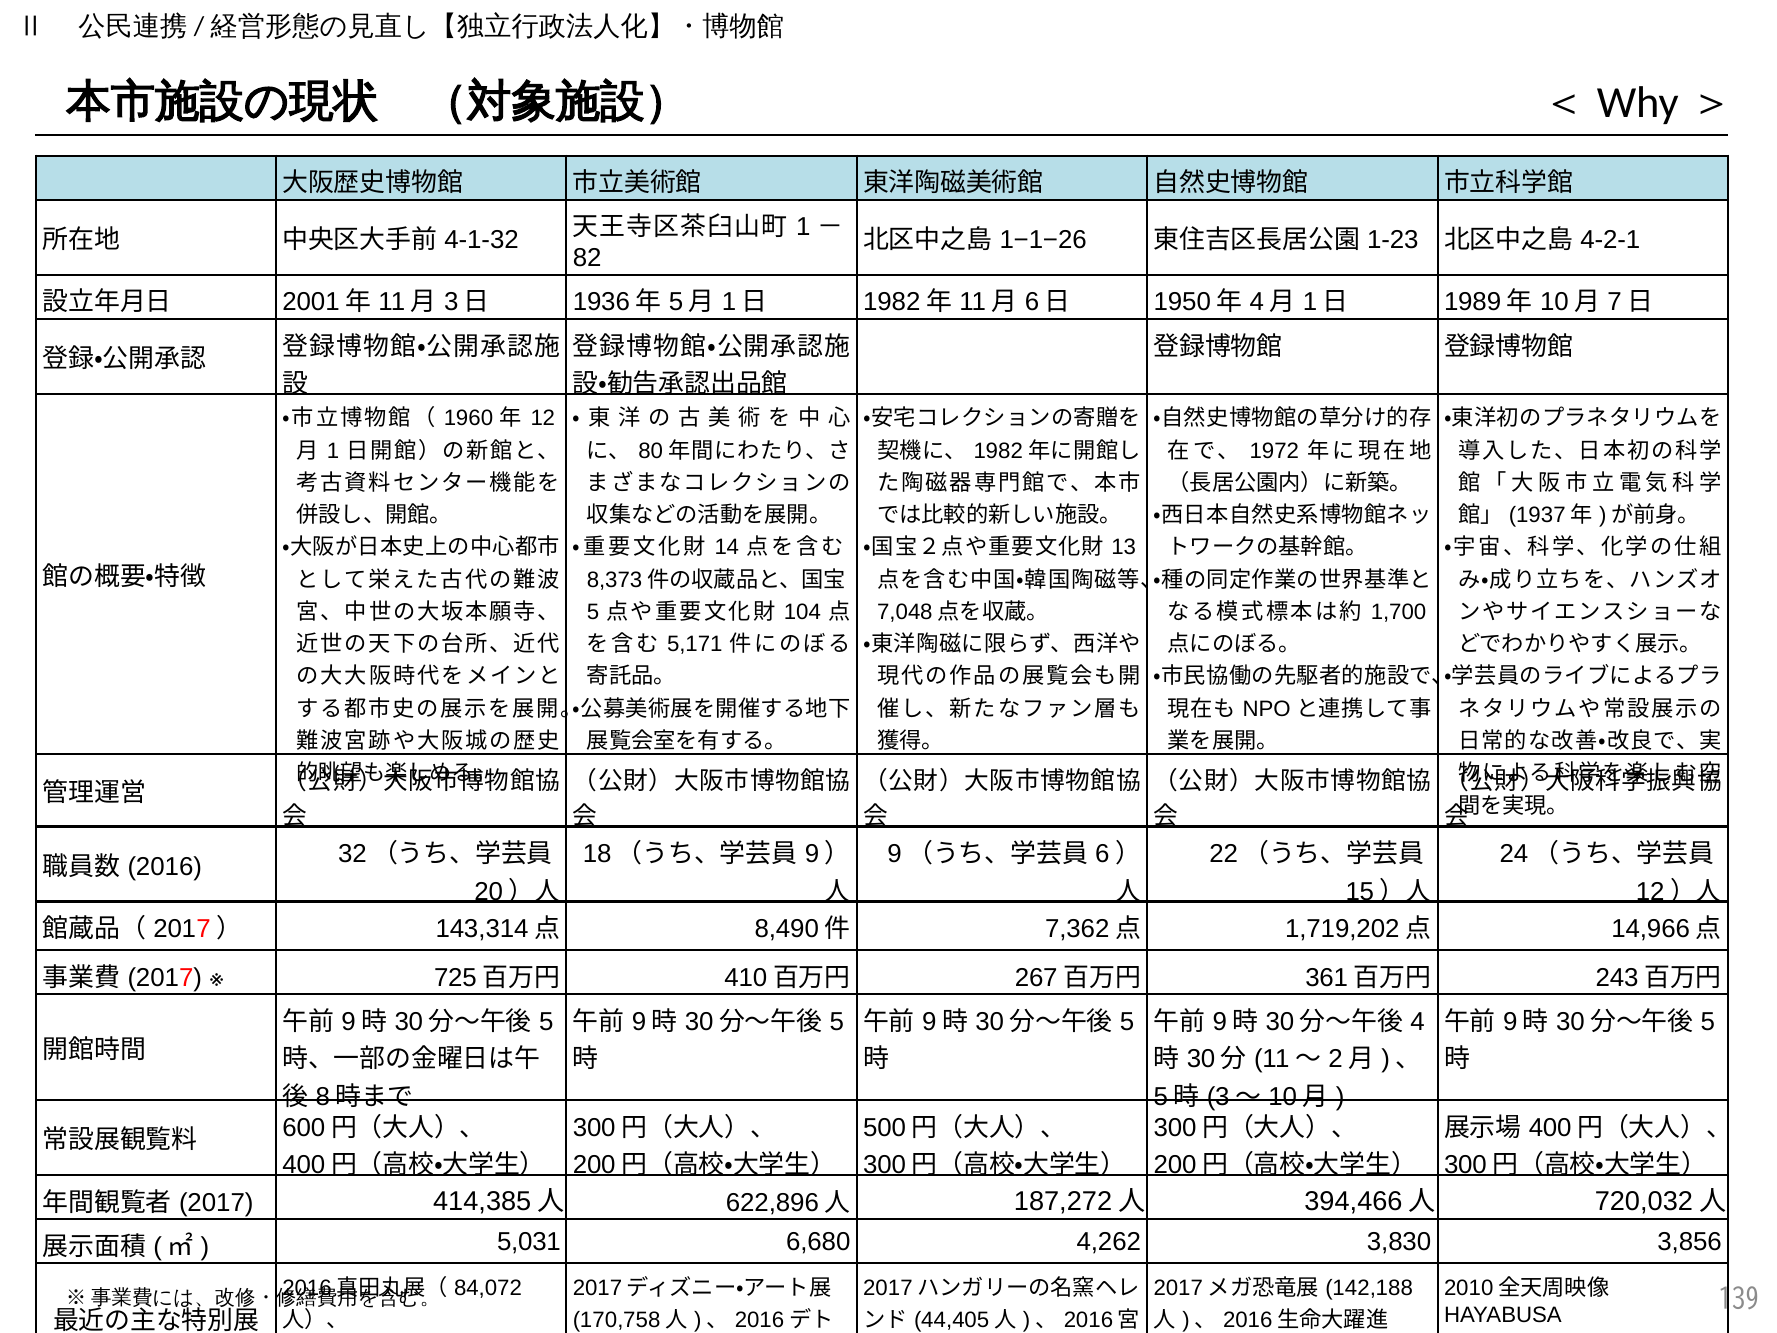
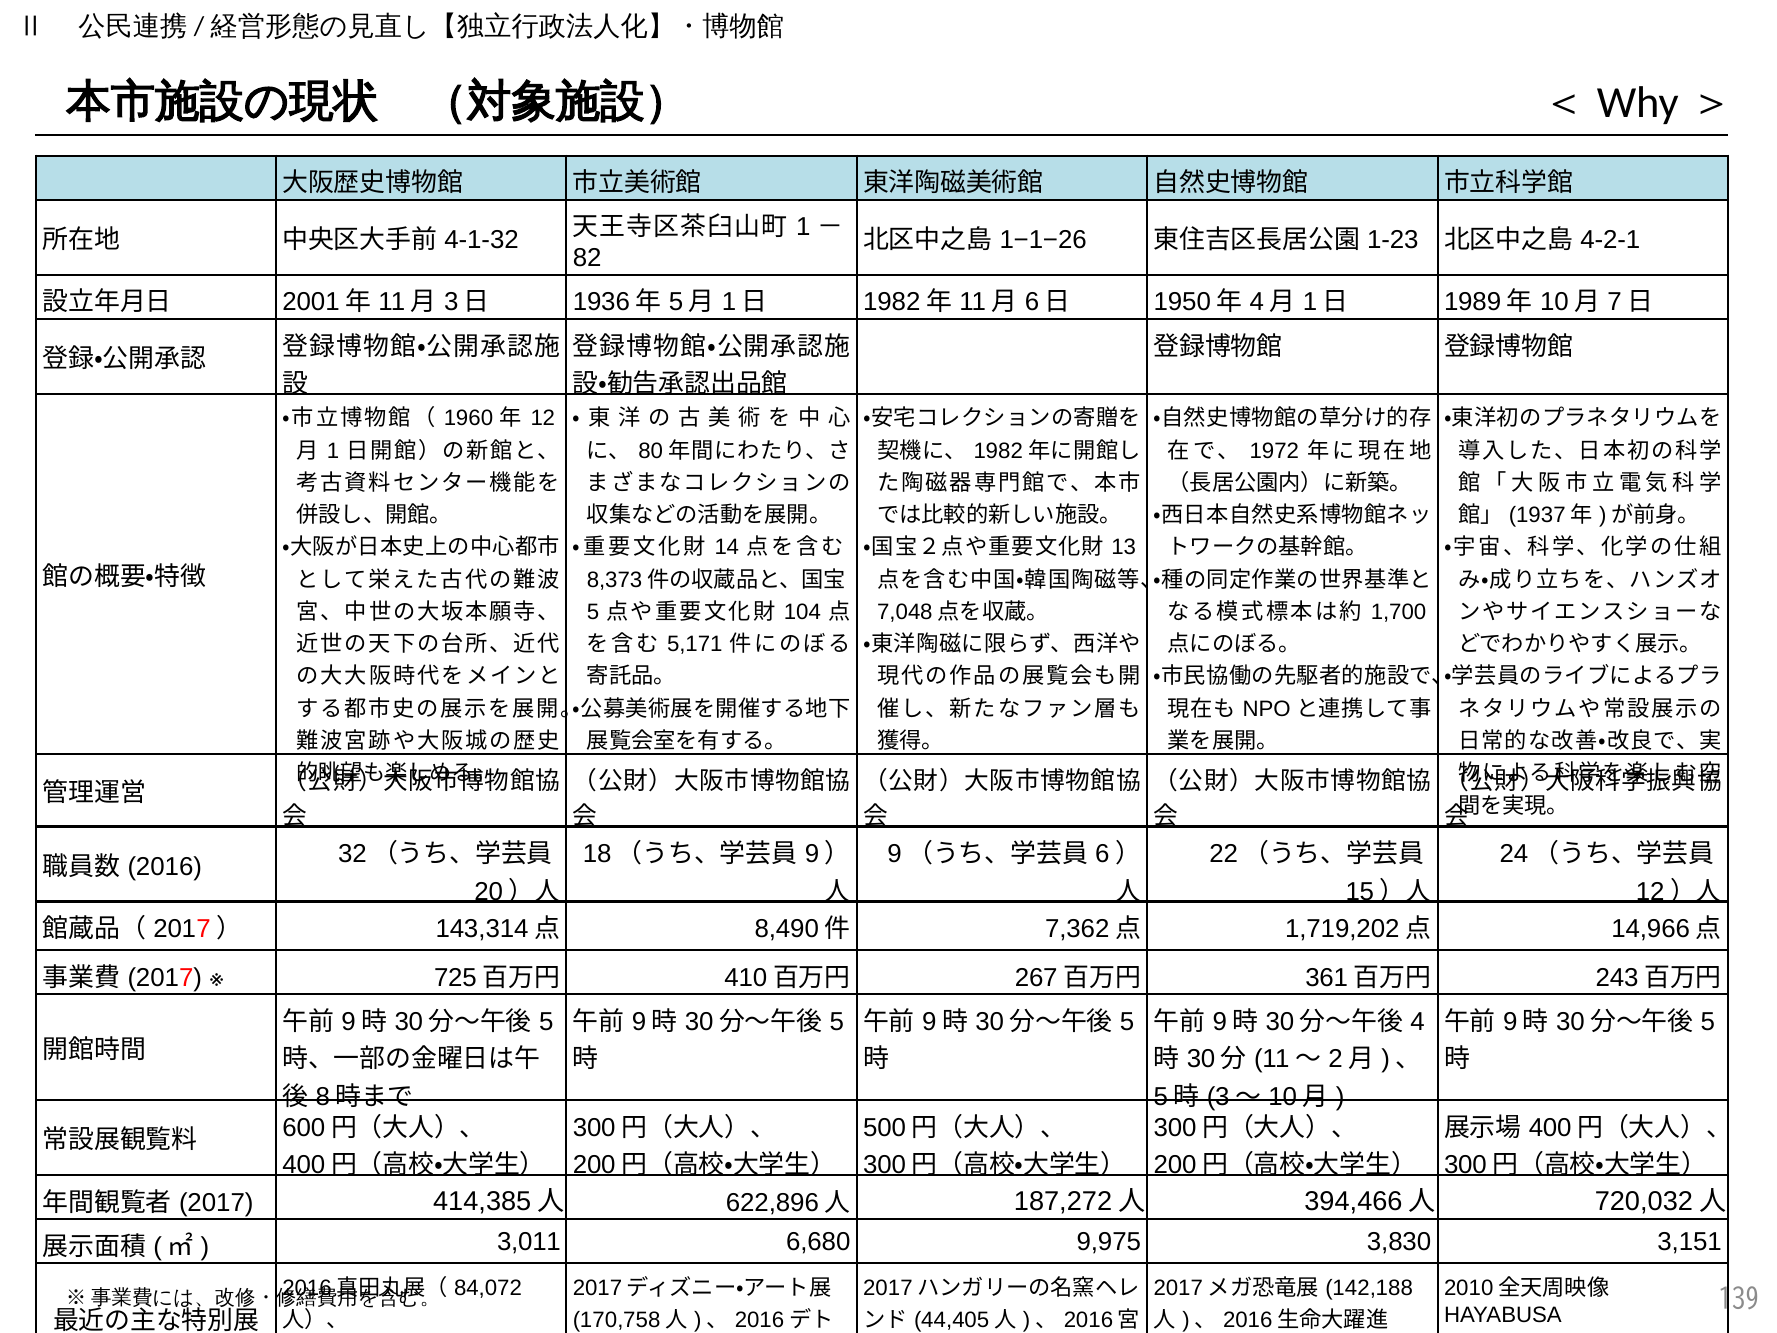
5,031: 5,031 -> 3,011
4,262: 4,262 -> 9,975
3,856: 3,856 -> 3,151
